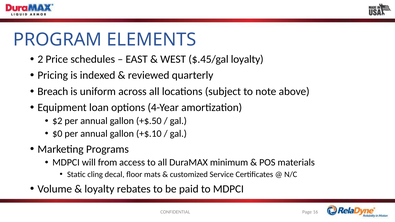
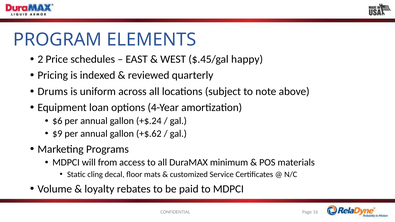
$.45/gal loyalty: loyalty -> happy
Breach: Breach -> Drums
$2: $2 -> $6
+$.50: +$.50 -> +$.24
$0: $0 -> $9
+$.10: +$.10 -> +$.62
